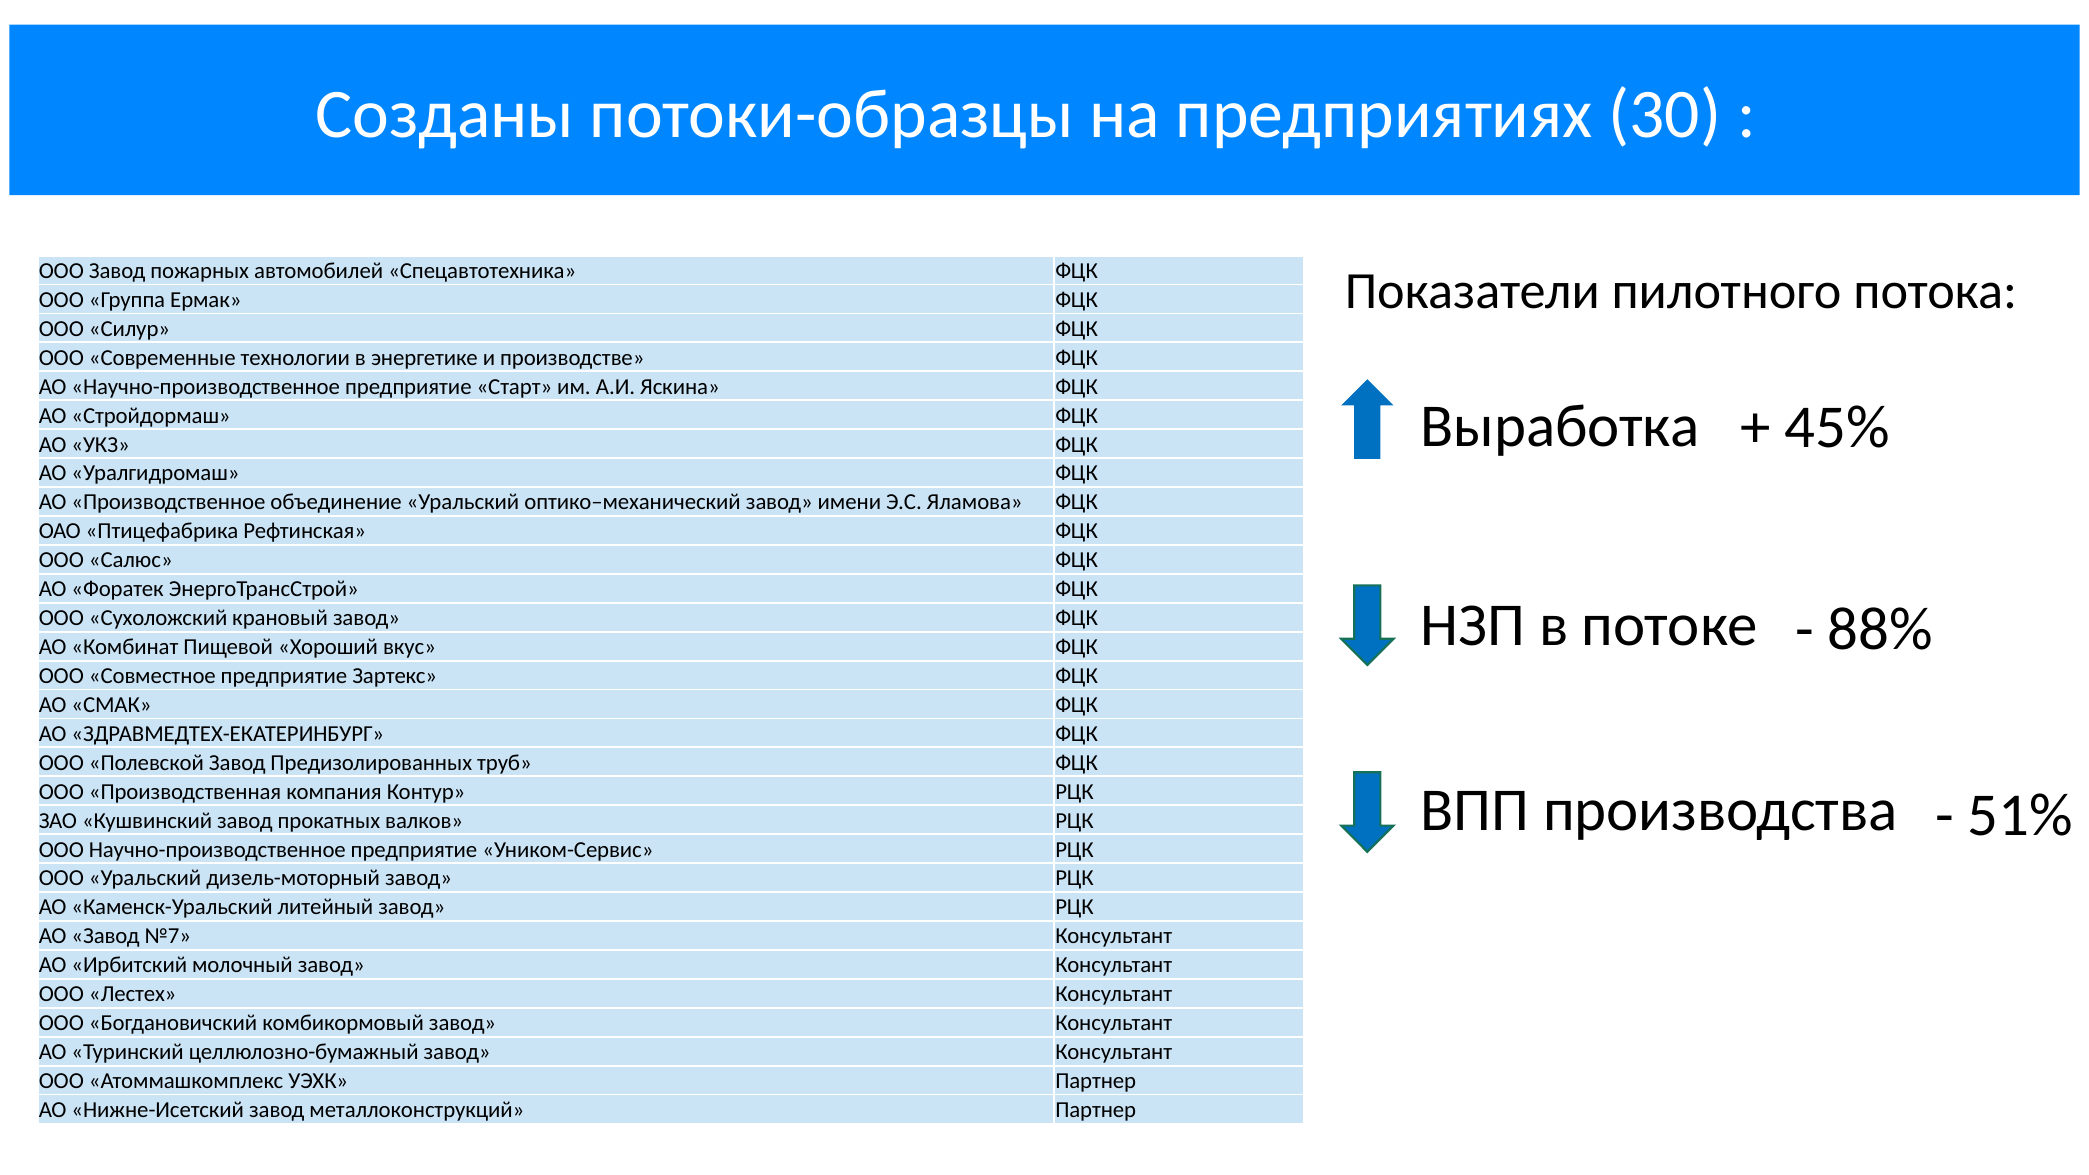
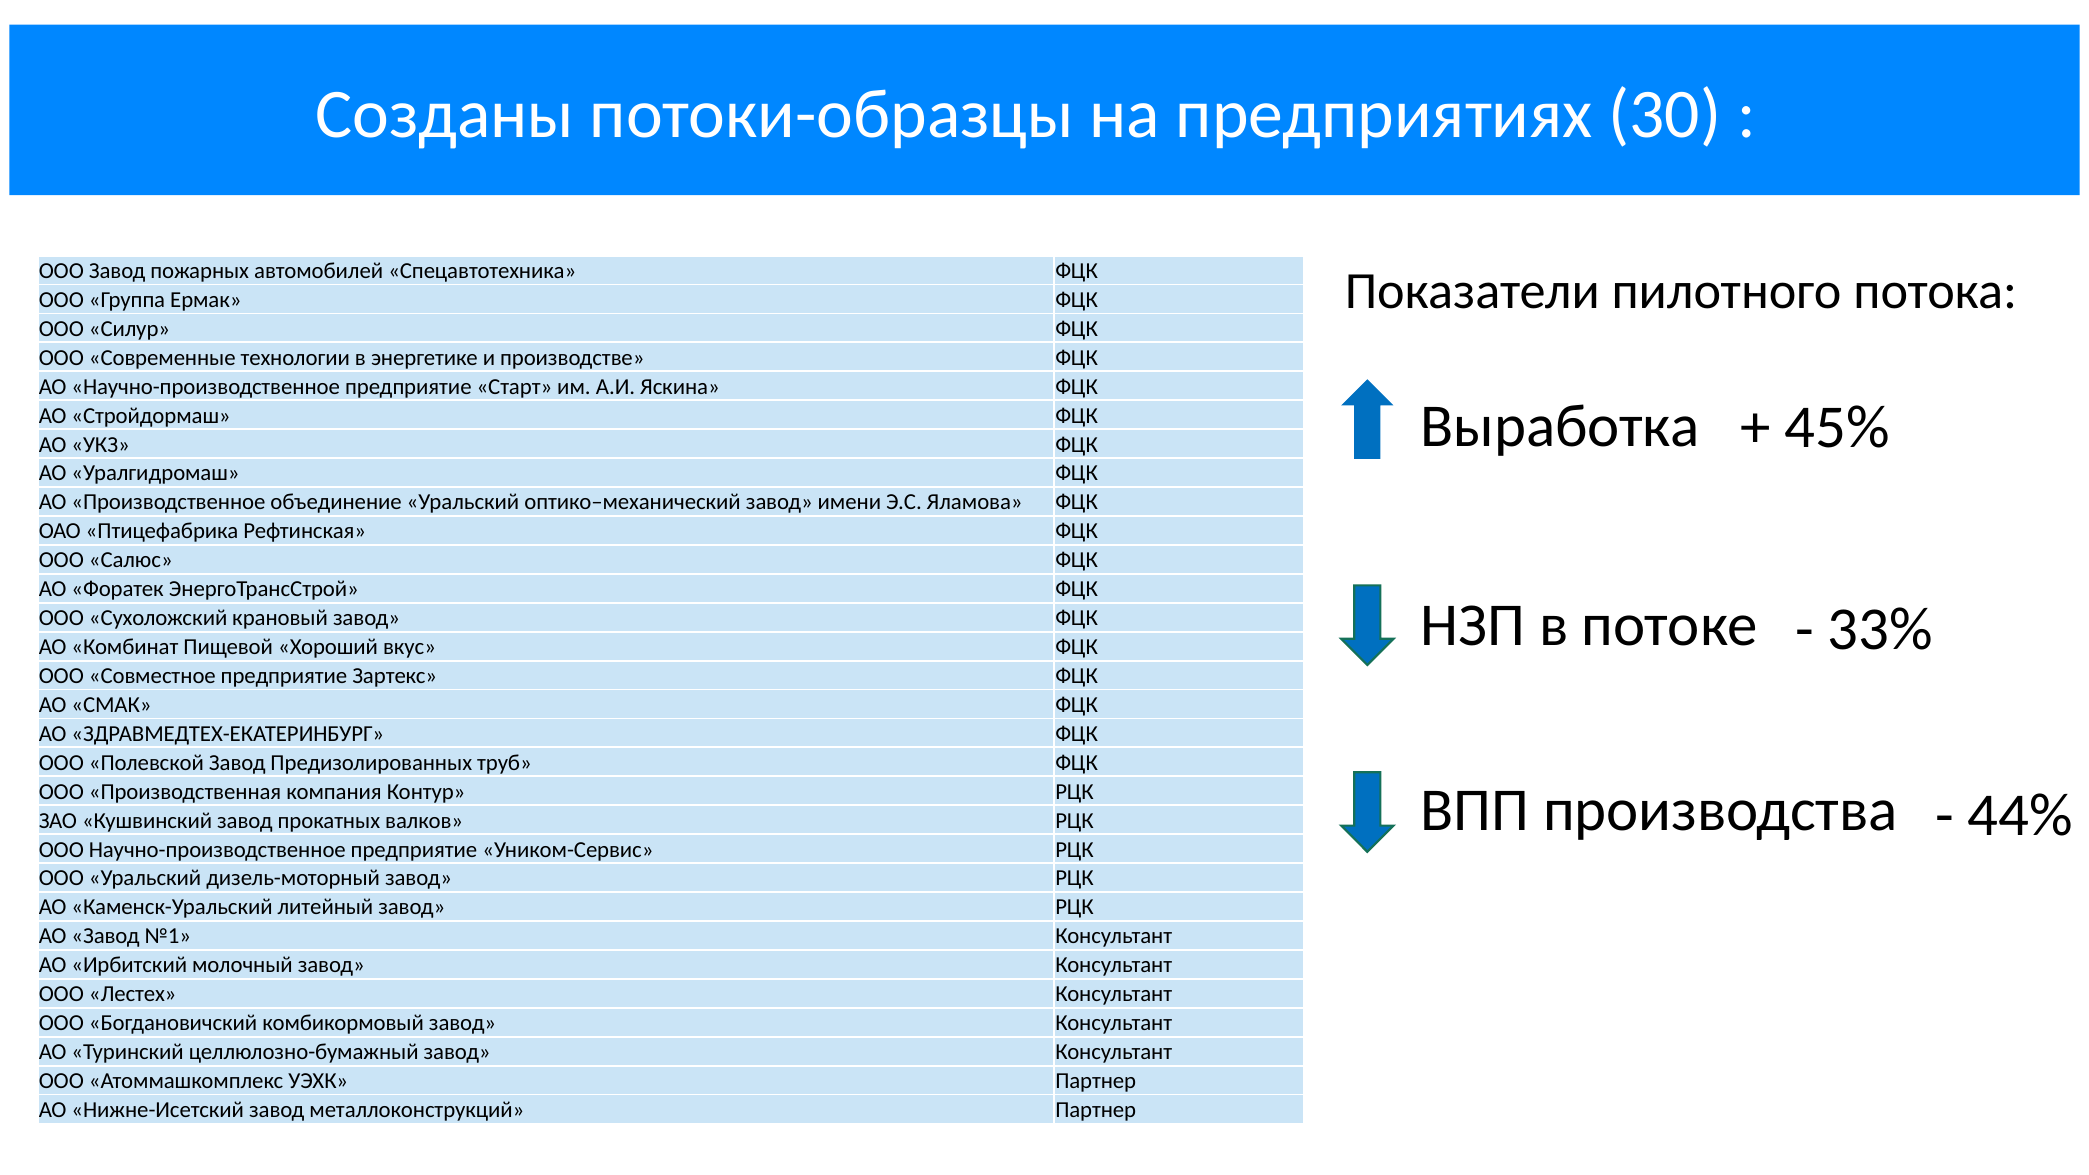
88%: 88% -> 33%
51%: 51% -> 44%
№7: №7 -> №1
